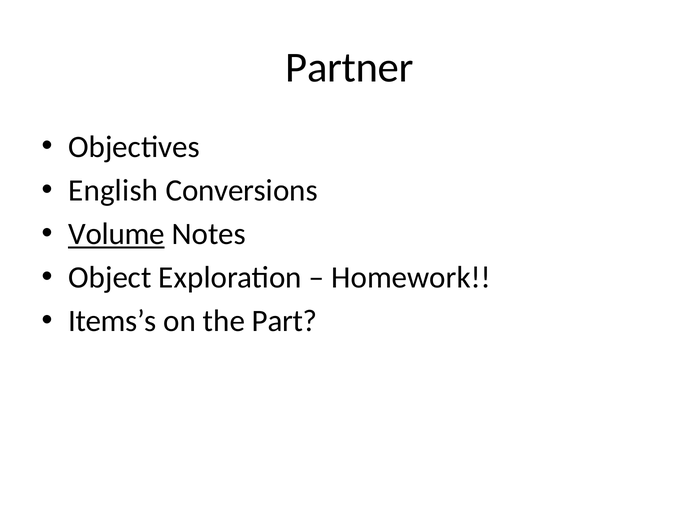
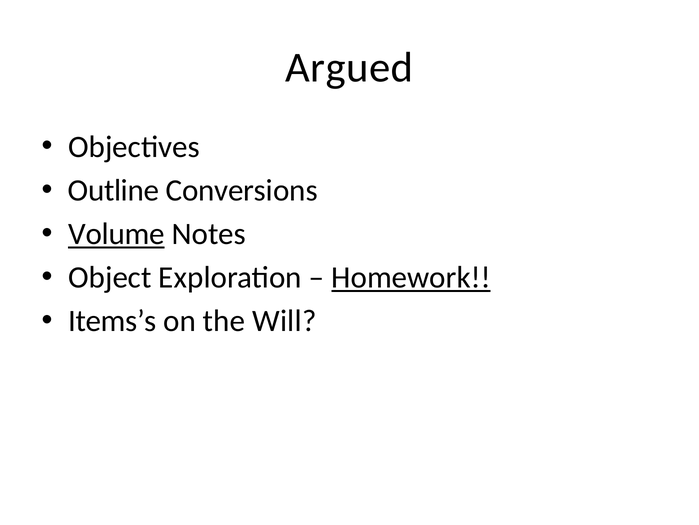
Partner: Partner -> Argued
English: English -> Outline
Homework underline: none -> present
Part: Part -> Will
